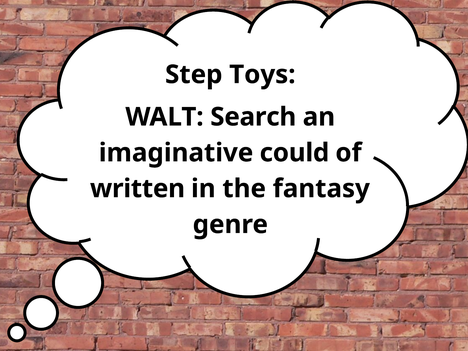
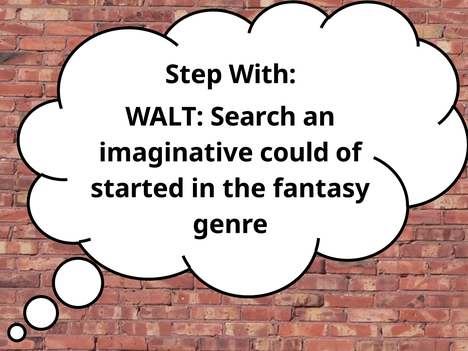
Toys: Toys -> With
written: written -> started
